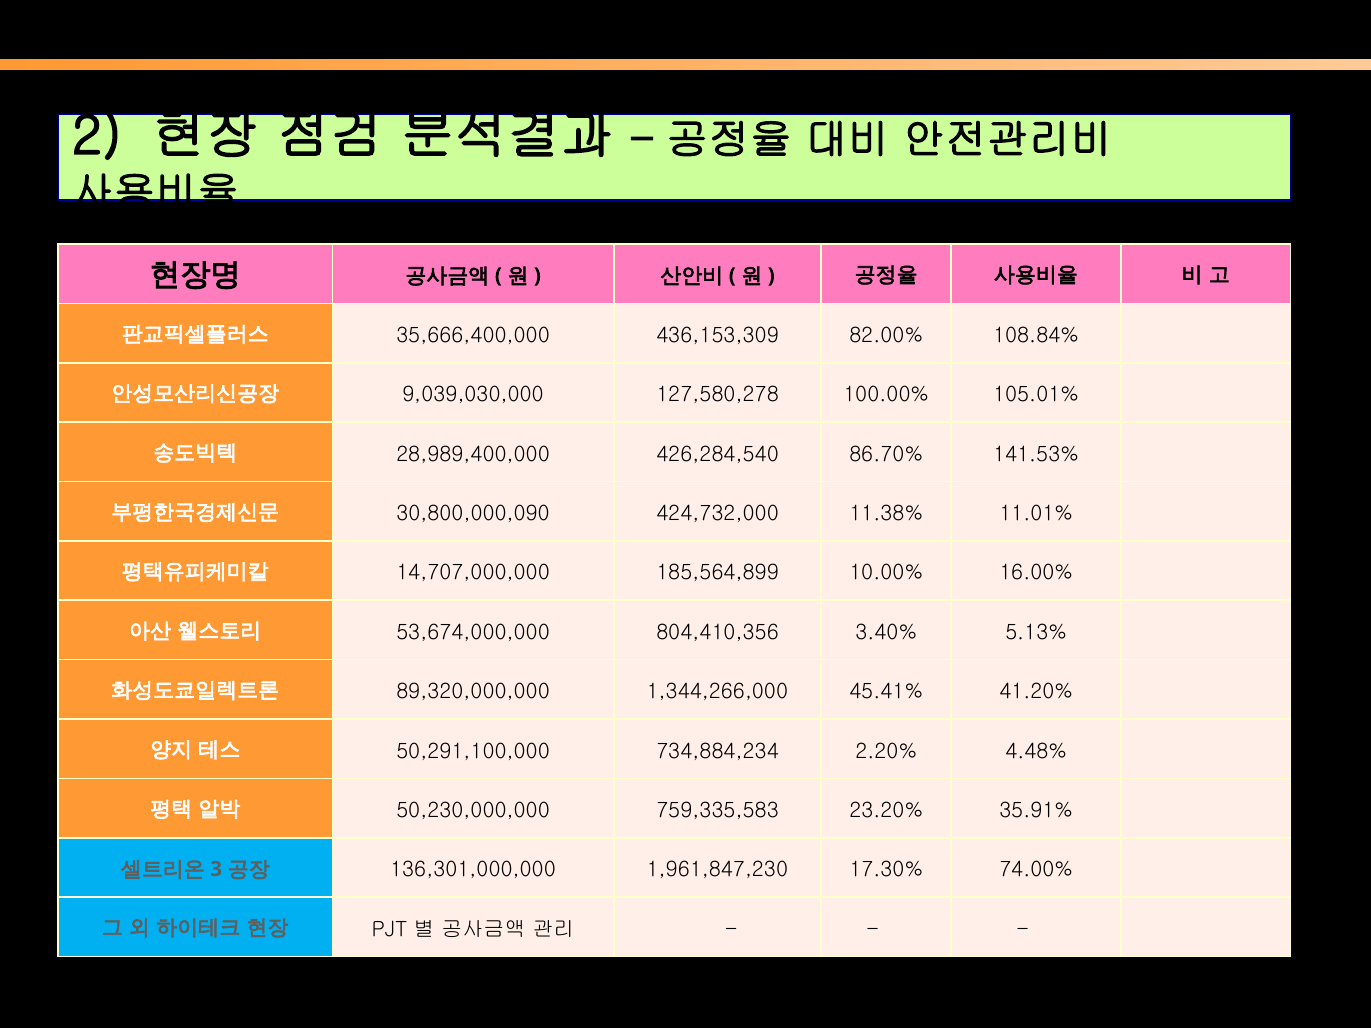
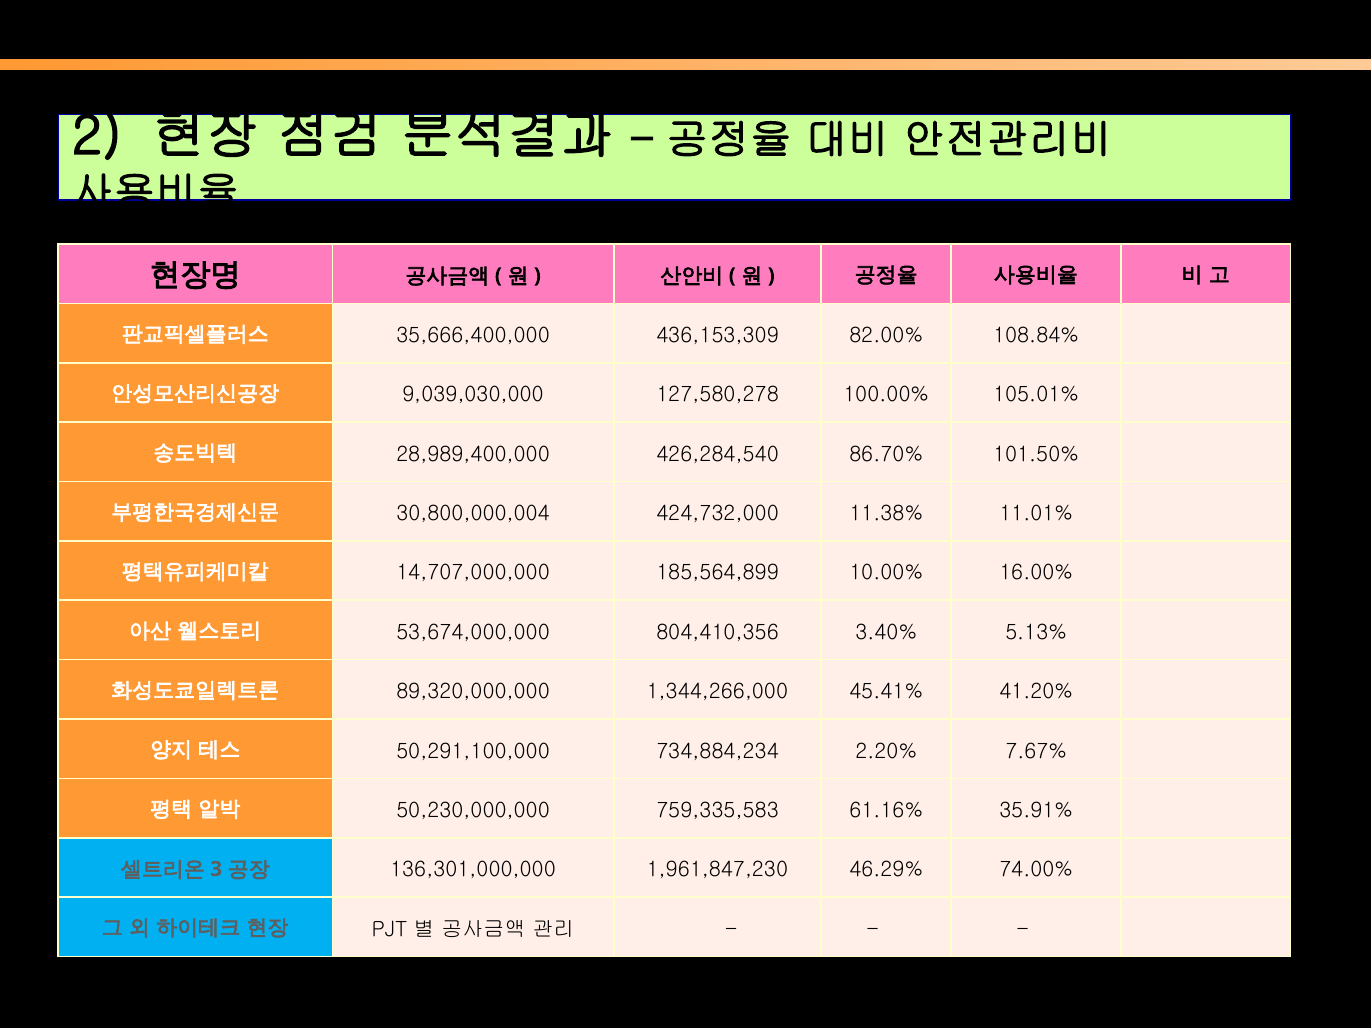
141.53%: 141.53% -> 101.50%
30,800,000,090: 30,800,000,090 -> 30,800,000,004
4.48%: 4.48% -> 7.67%
23.20%: 23.20% -> 61.16%
17.30%: 17.30% -> 46.29%
